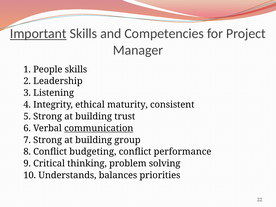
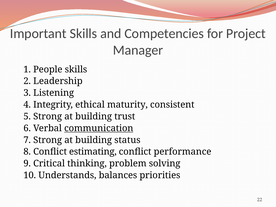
Important underline: present -> none
group: group -> status
budgeting: budgeting -> estimating
